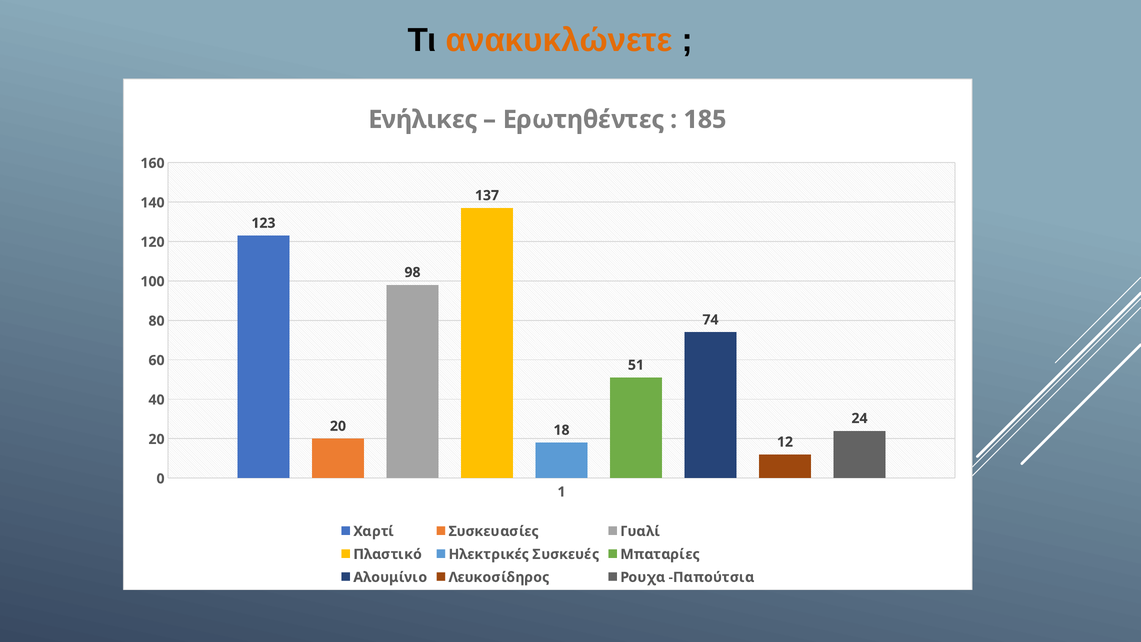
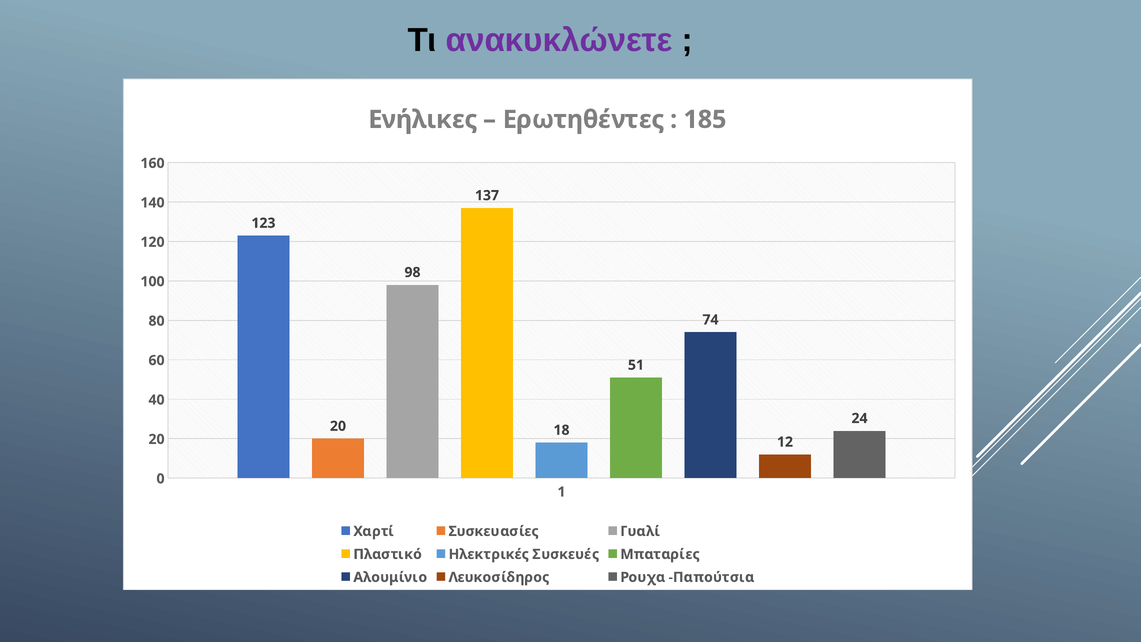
ανακυκλώνετε colour: orange -> purple
